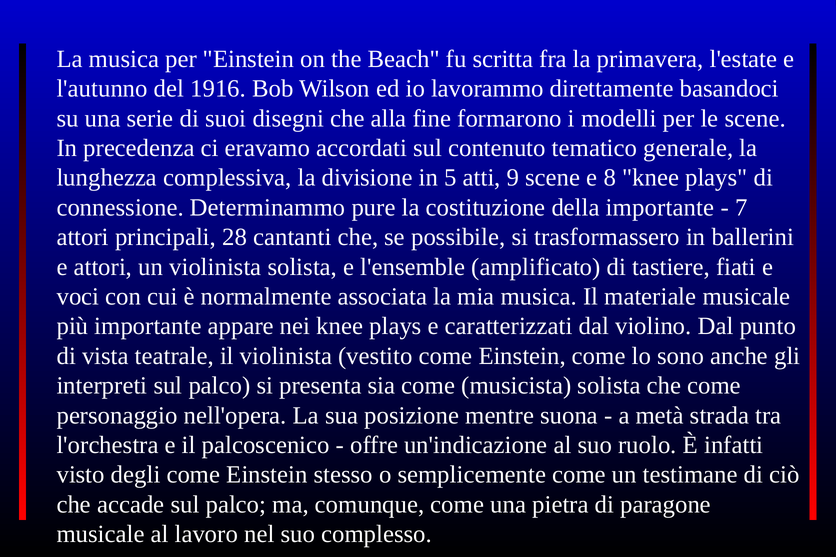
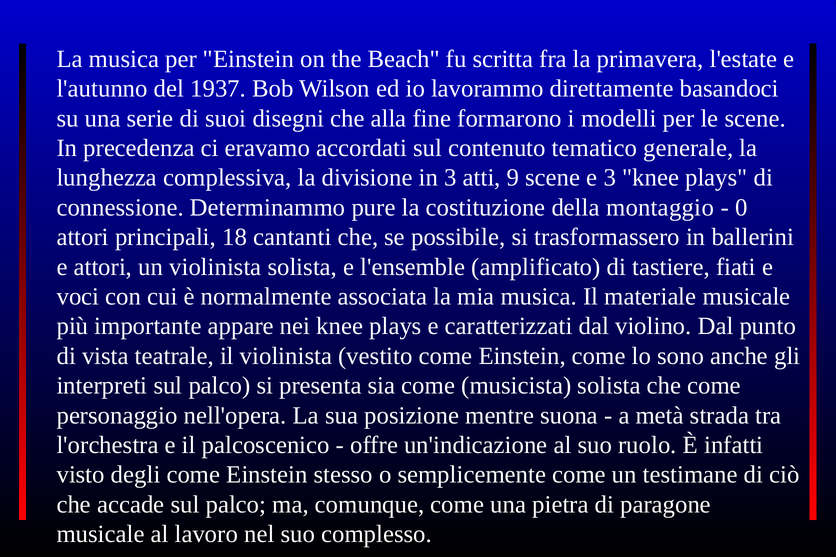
1916: 1916 -> 1937
in 5: 5 -> 3
e 8: 8 -> 3
della importante: importante -> montaggio
7: 7 -> 0
28: 28 -> 18
